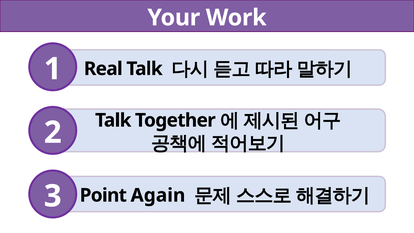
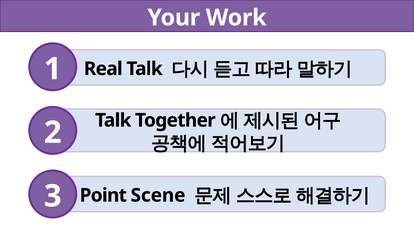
Again: Again -> Scene
